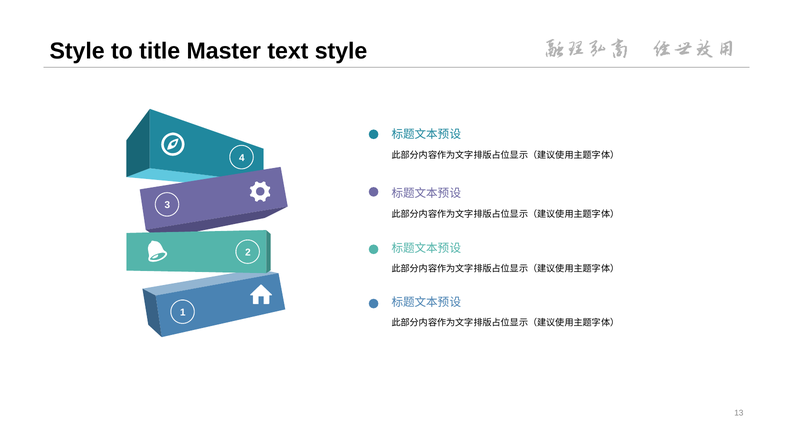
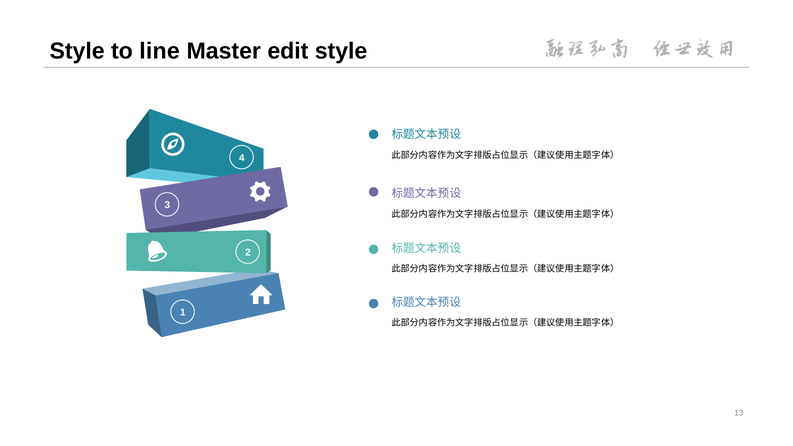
title: title -> line
text: text -> edit
